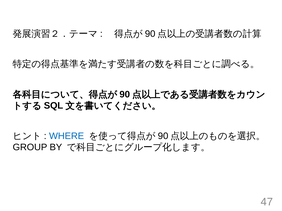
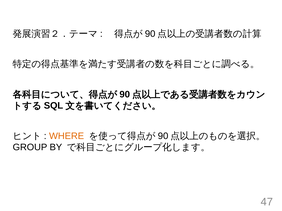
WHERE colour: blue -> orange
